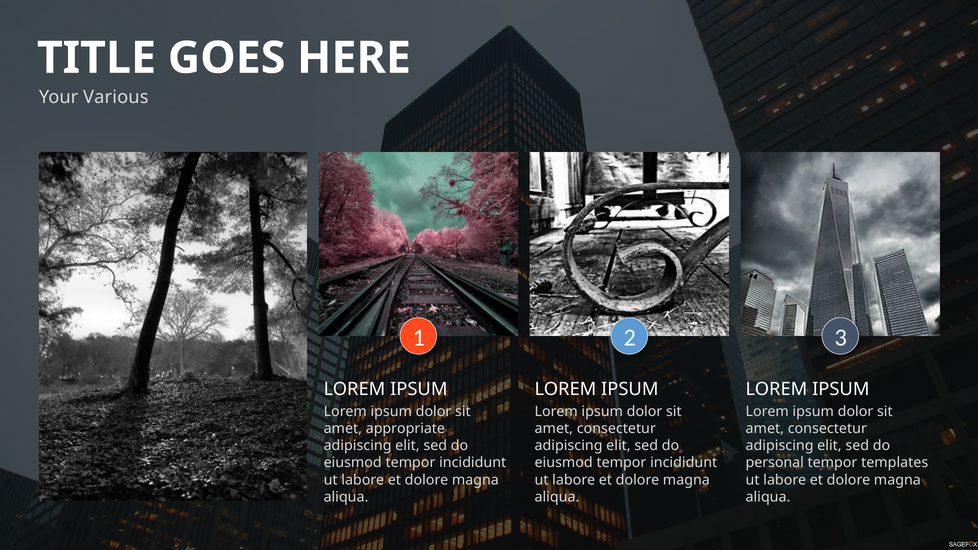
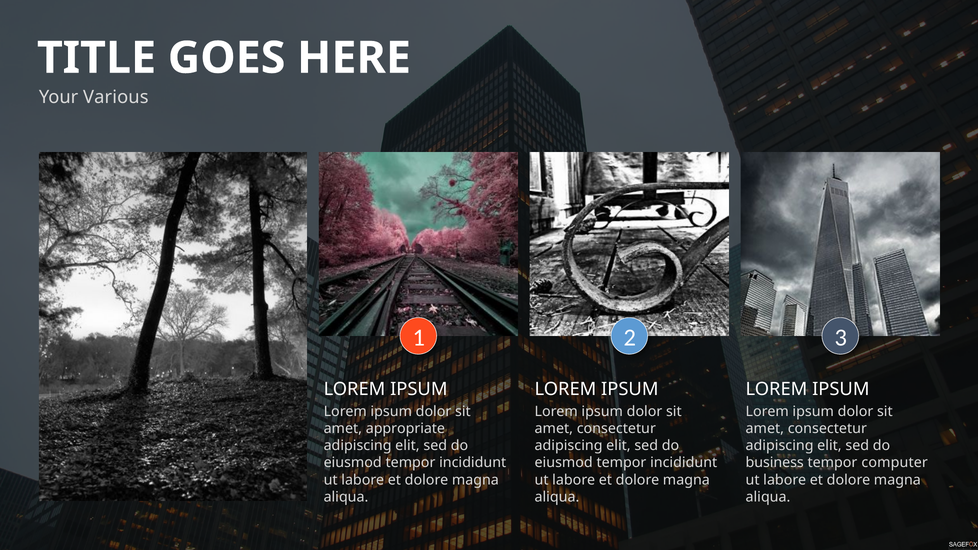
personal: personal -> business
templates: templates -> computer
